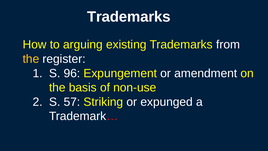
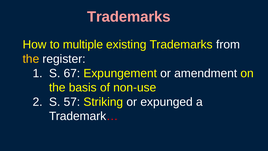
Trademarks at (129, 17) colour: white -> pink
arguing: arguing -> multiple
96: 96 -> 67
